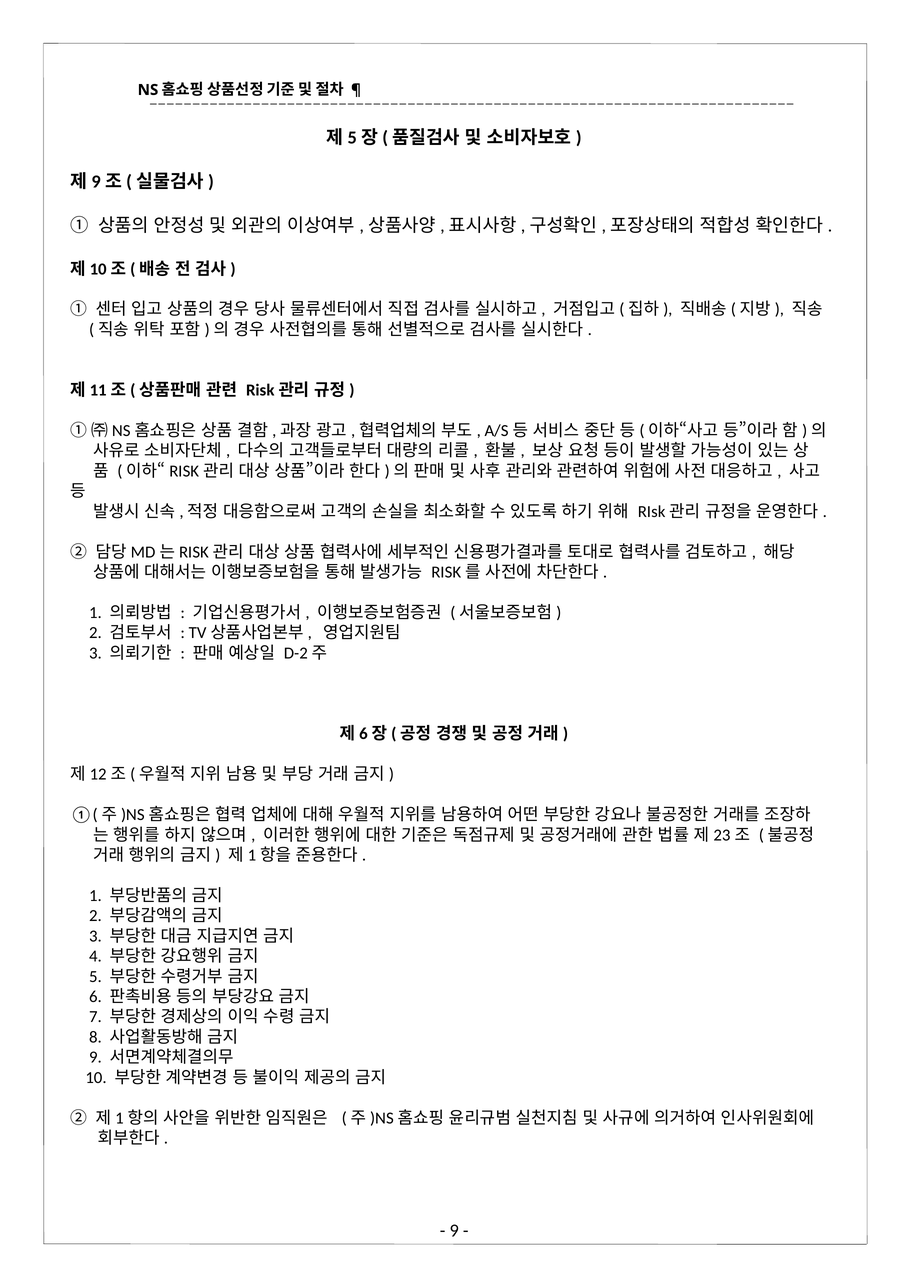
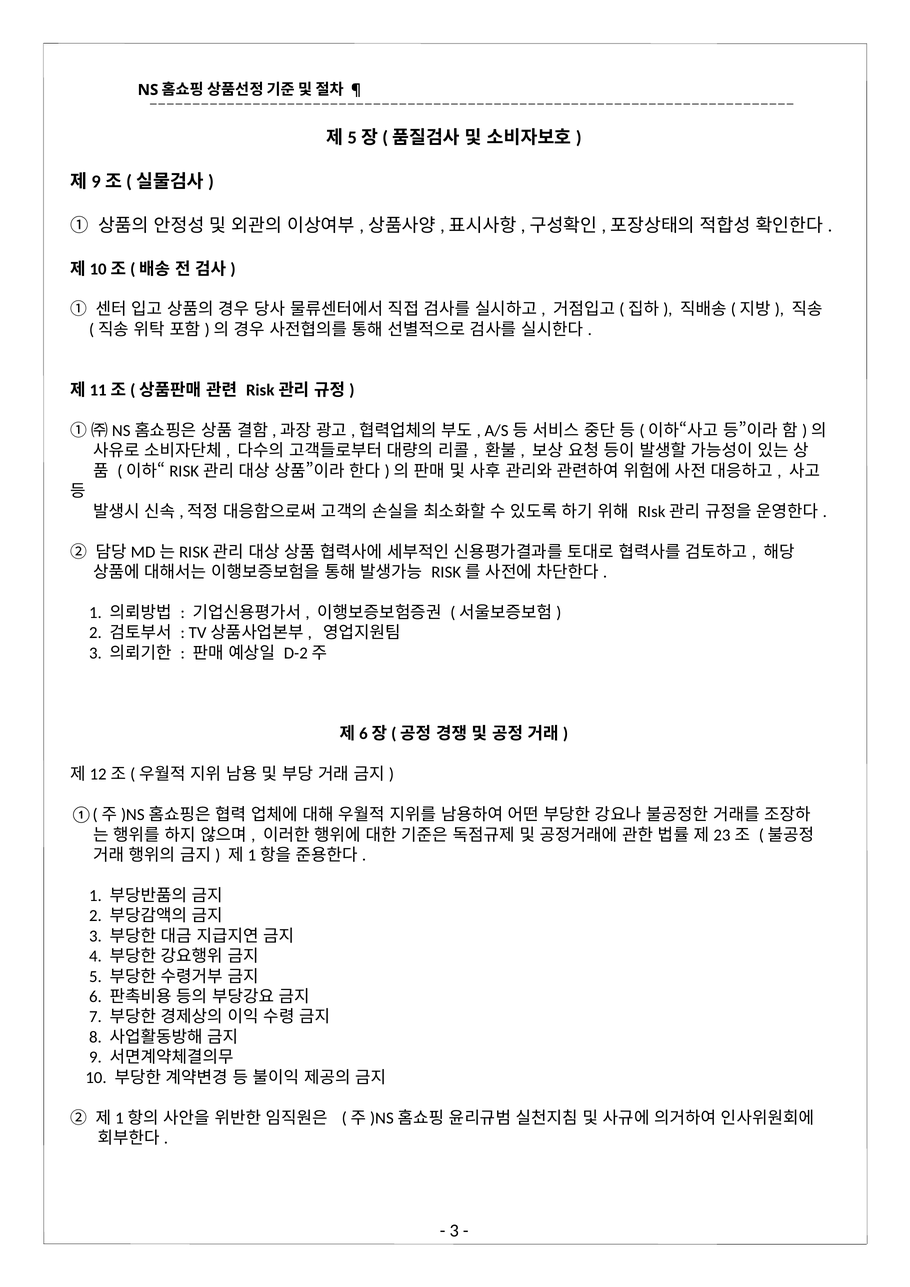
9 at (454, 1230): 9 -> 3
